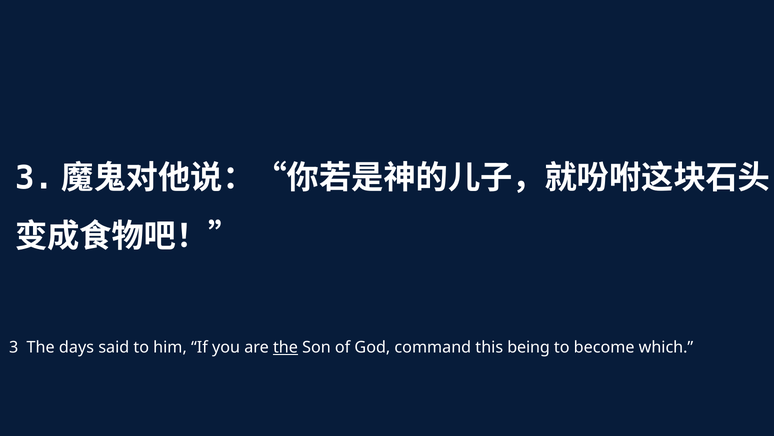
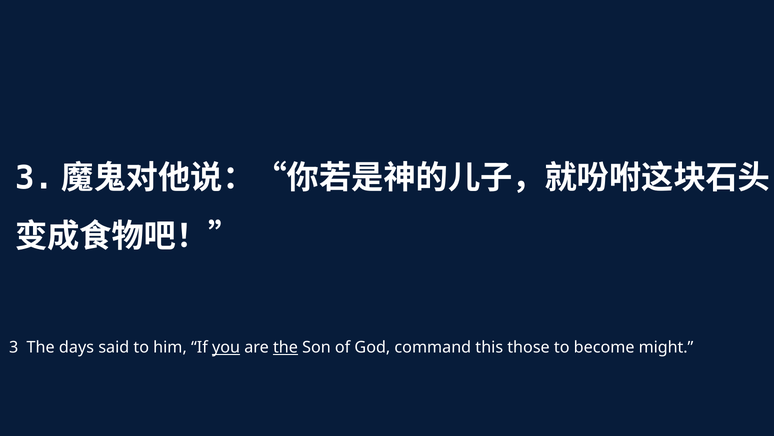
you underline: none -> present
being: being -> those
which: which -> might
